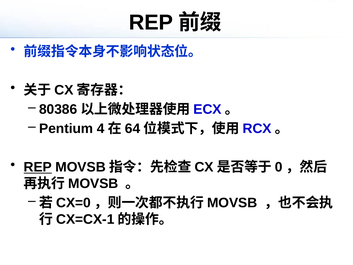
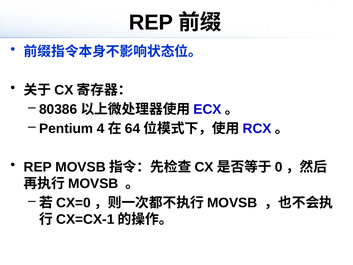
REP at (38, 167) underline: present -> none
